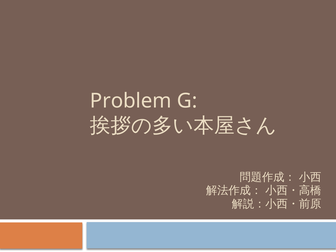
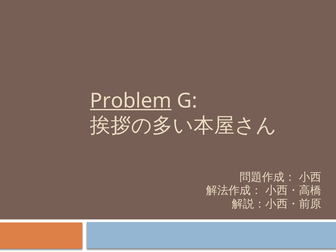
Problem underline: none -> present
